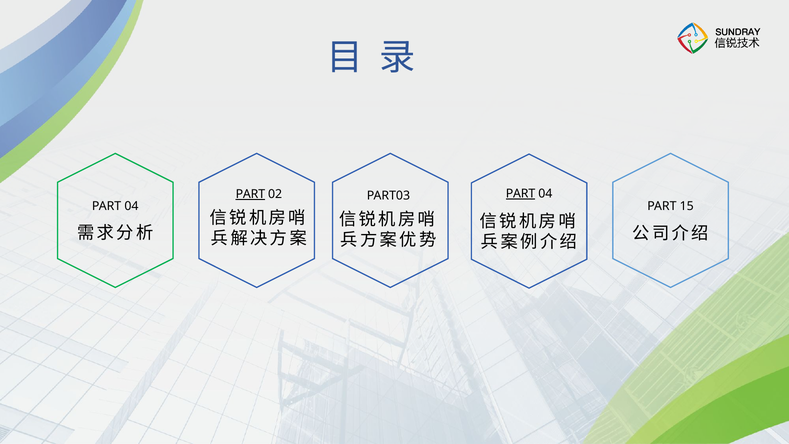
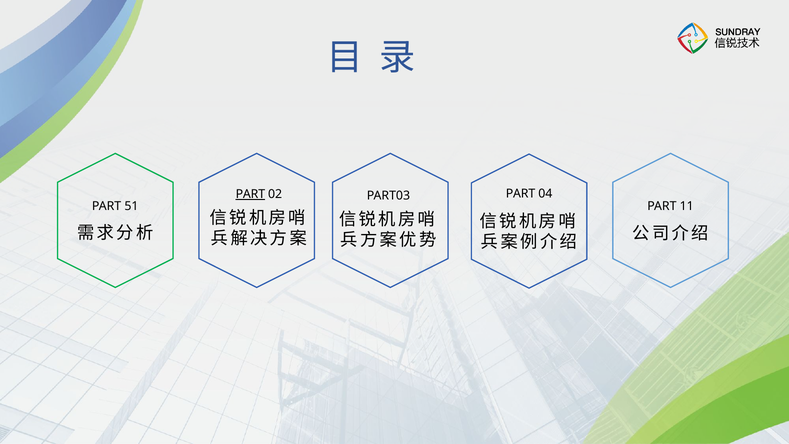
PART at (521, 194) underline: present -> none
04 at (131, 206): 04 -> 51
15: 15 -> 11
